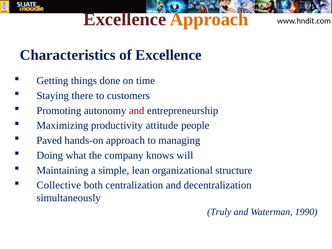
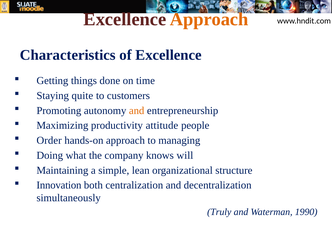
there: there -> quite
and at (137, 111) colour: red -> orange
Paved: Paved -> Order
Collective: Collective -> Innovation
